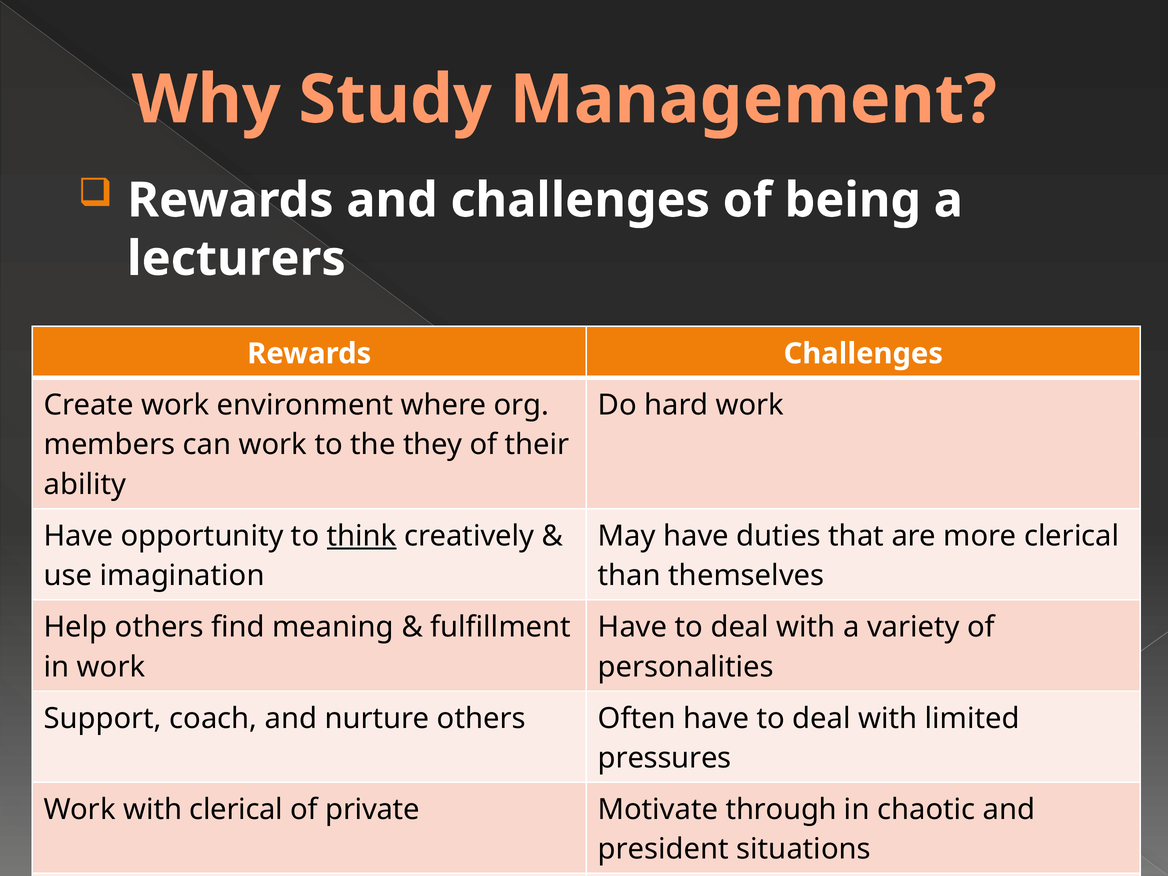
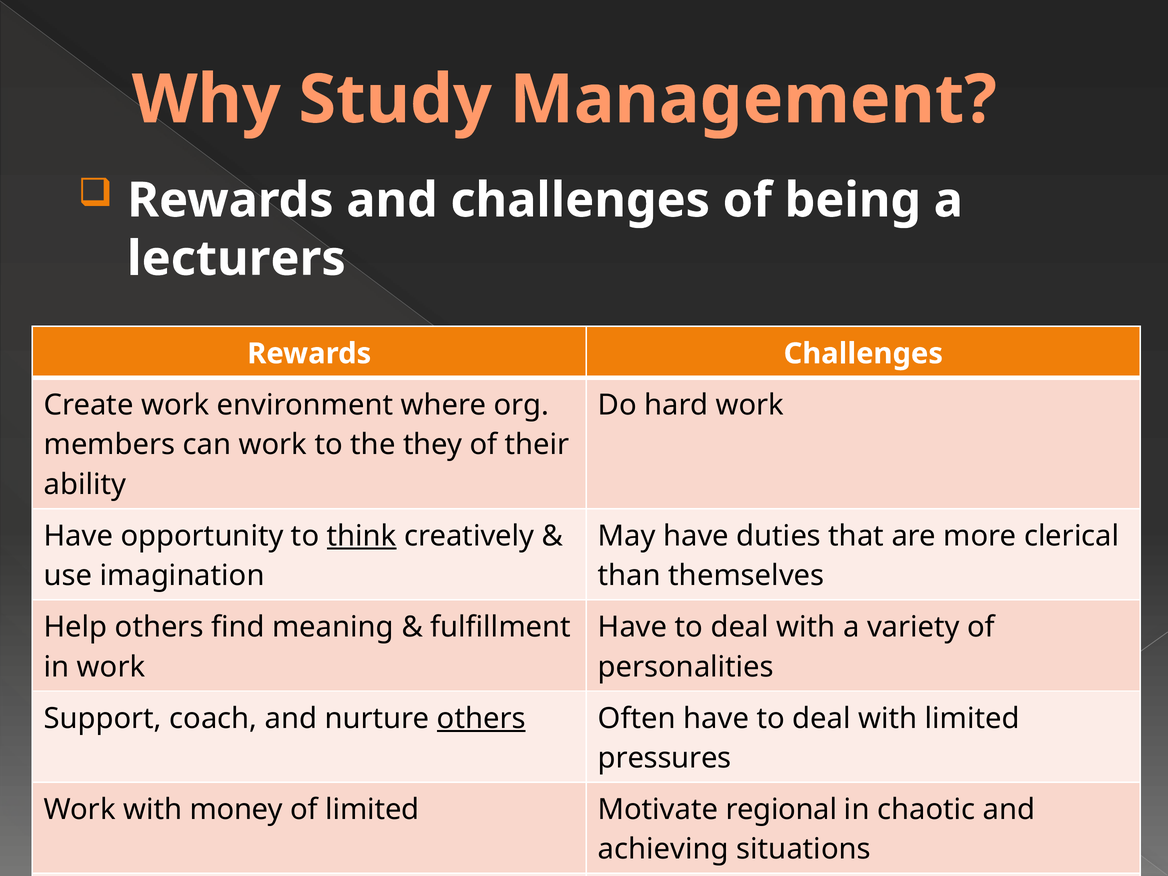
others at (481, 718) underline: none -> present
with clerical: clerical -> money
of private: private -> limited
through: through -> regional
president: president -> achieving
